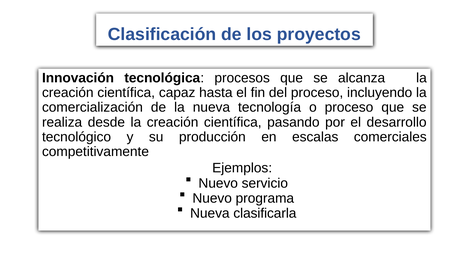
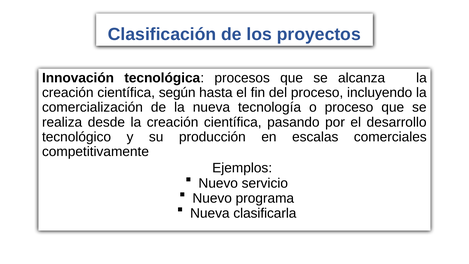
capaz: capaz -> según
